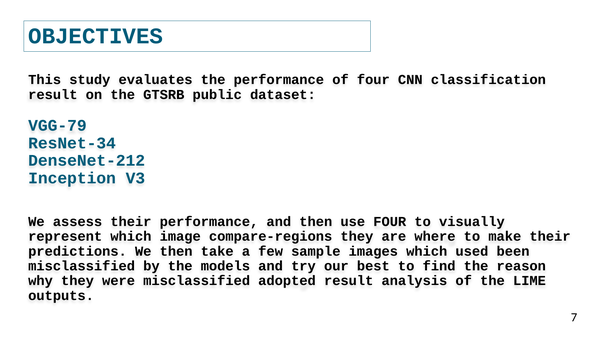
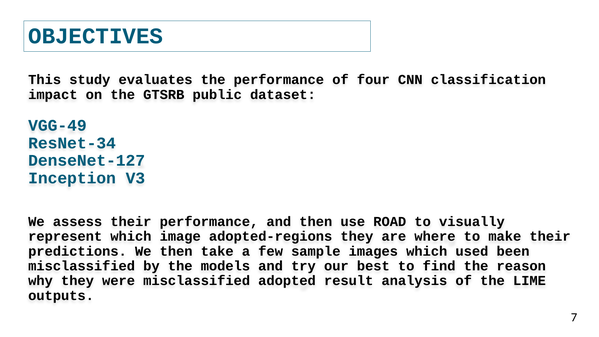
result at (53, 94): result -> impact
VGG-79: VGG-79 -> VGG-49
DenseNet-212: DenseNet-212 -> DenseNet-127
use FOUR: FOUR -> ROAD
compare-regions: compare-regions -> adopted-regions
